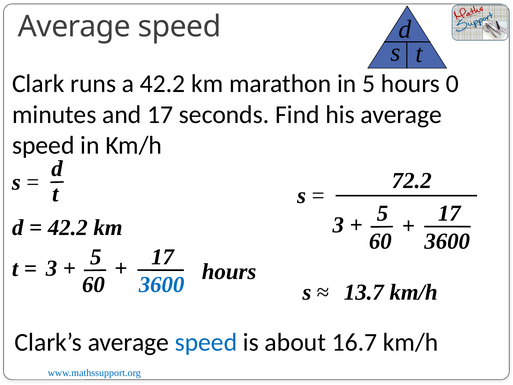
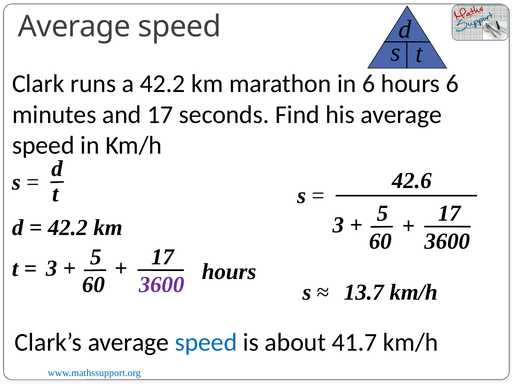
in 5: 5 -> 6
hours 0: 0 -> 6
72.2: 72.2 -> 42.6
3600 at (162, 284) colour: blue -> purple
16.7: 16.7 -> 41.7
